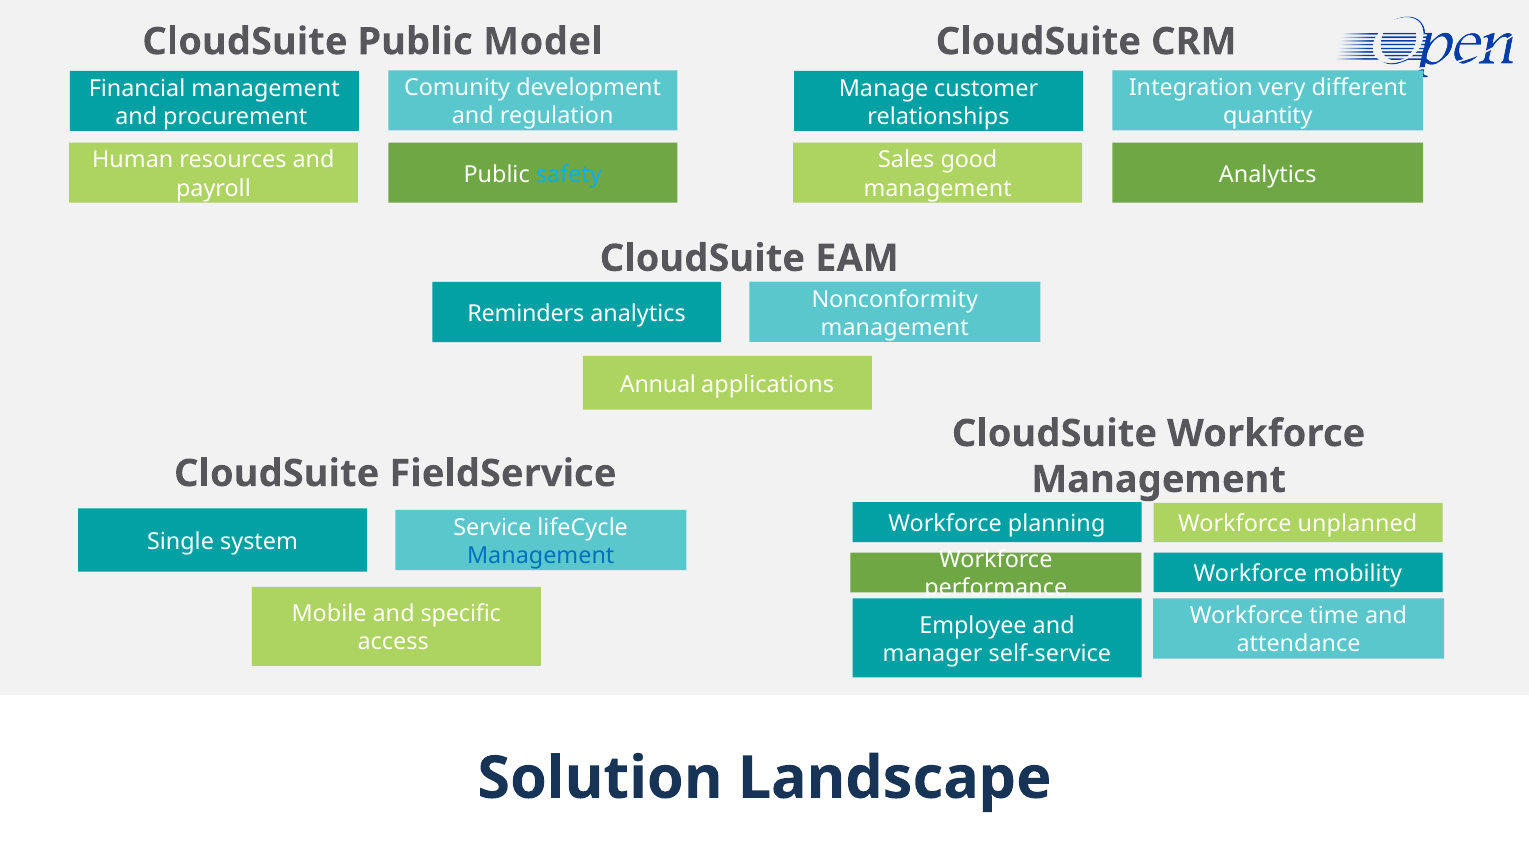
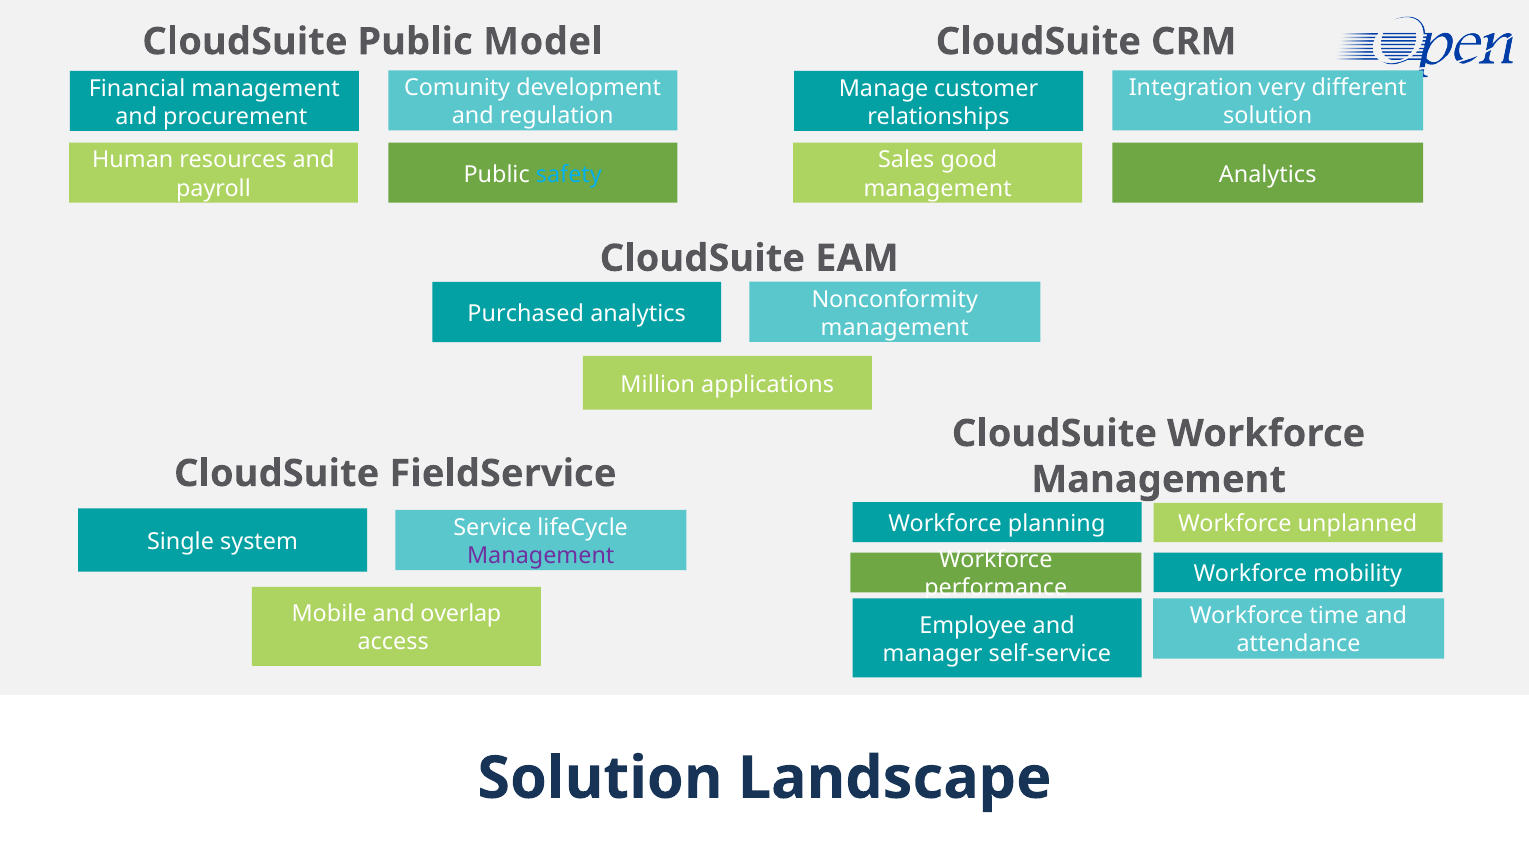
quantity at (1268, 116): quantity -> solution
Reminders: Reminders -> Purchased
Annual: Annual -> Million
Management at (541, 556) colour: blue -> purple
specific: specific -> overlap
